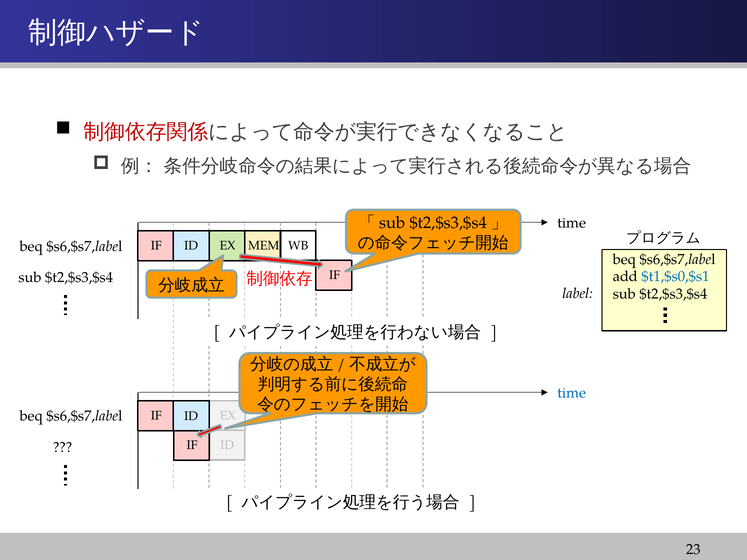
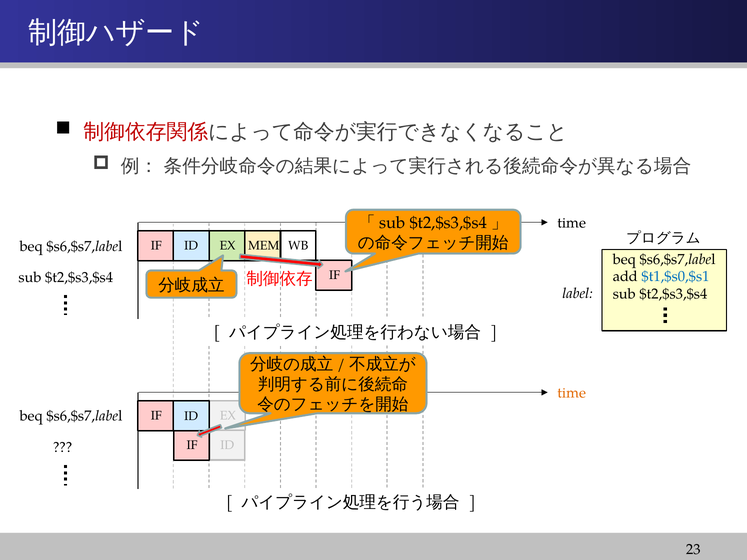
time at (572, 393) colour: blue -> orange
